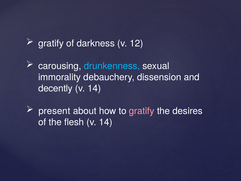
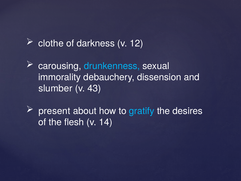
gratify at (51, 43): gratify -> clothe
decently: decently -> slumber
14 at (94, 88): 14 -> 43
gratify at (142, 111) colour: pink -> light blue
